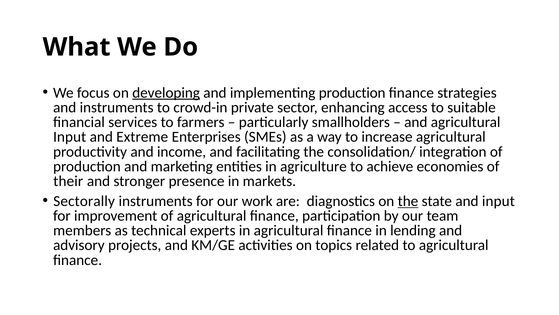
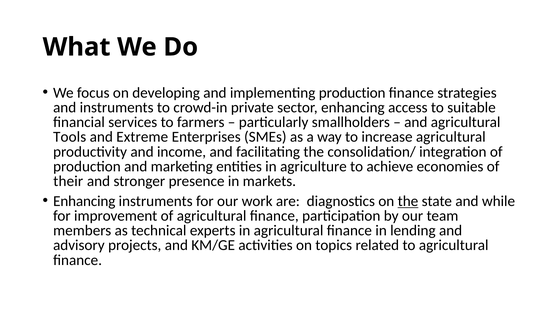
developing underline: present -> none
Input at (70, 137): Input -> Tools
Sectorally at (84, 201): Sectorally -> Enhancing
and input: input -> while
